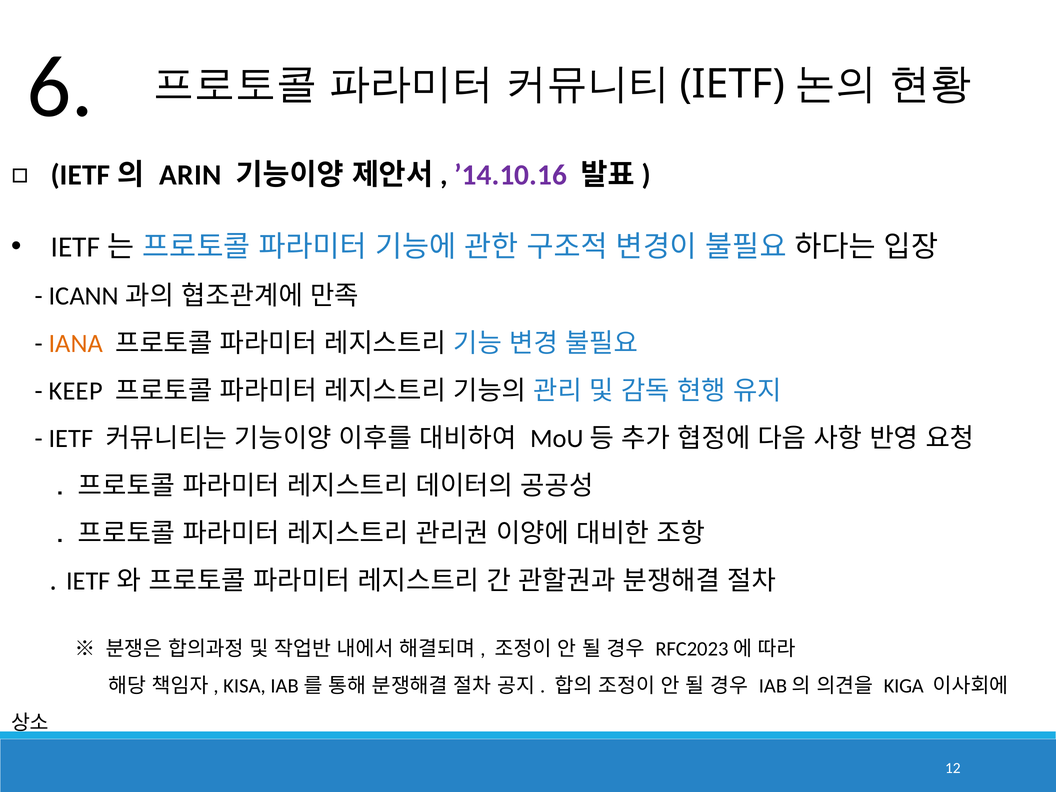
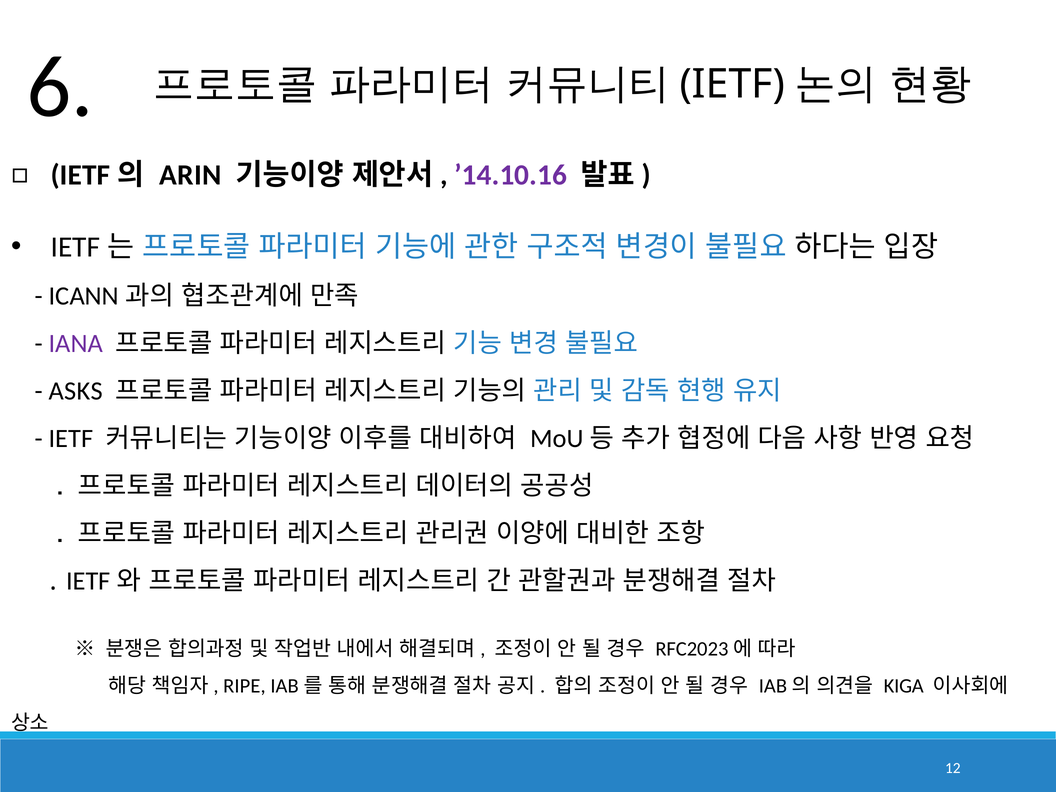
IANA colour: orange -> purple
KEEP: KEEP -> ASKS
KISA: KISA -> RIPE
